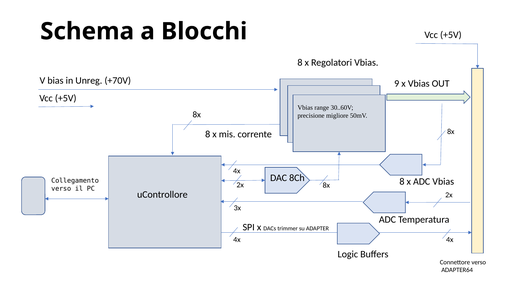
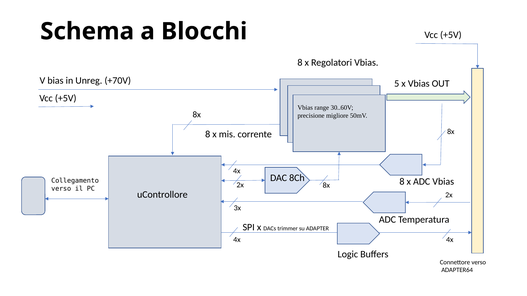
9: 9 -> 5
